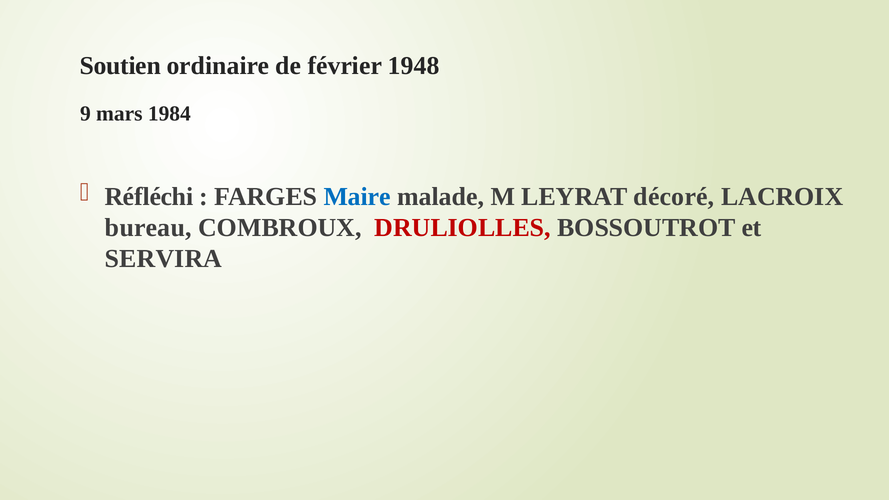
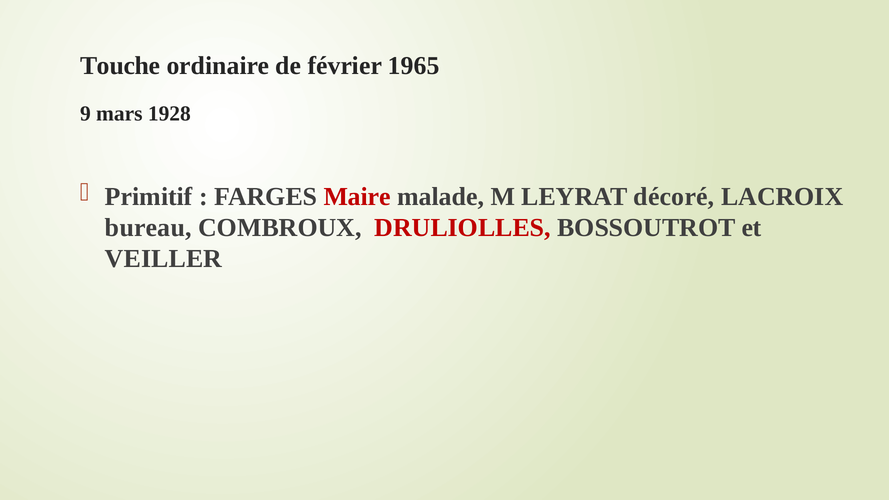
Soutien: Soutien -> Touche
1948: 1948 -> 1965
1984: 1984 -> 1928
Réfléchi: Réfléchi -> Primitif
Maire colour: blue -> red
SERVIRA: SERVIRA -> VEILLER
